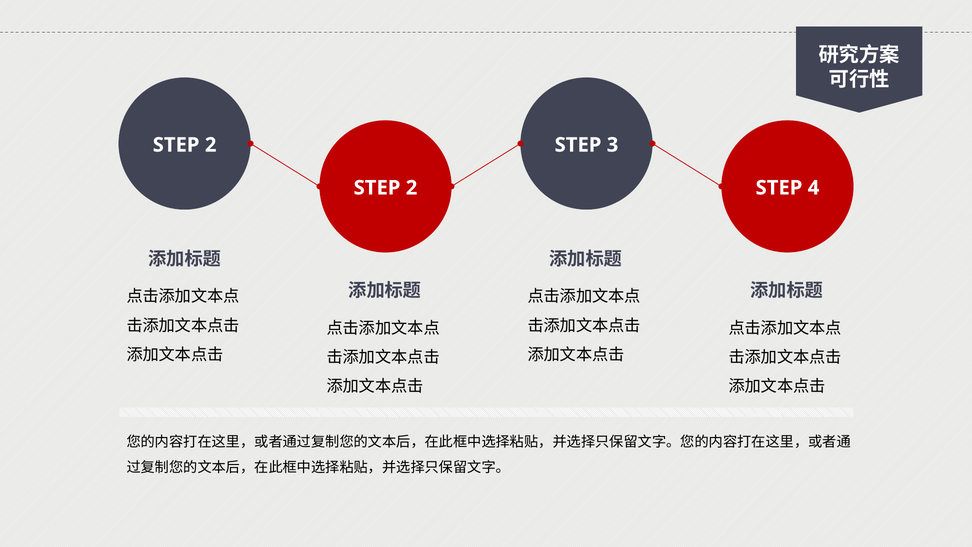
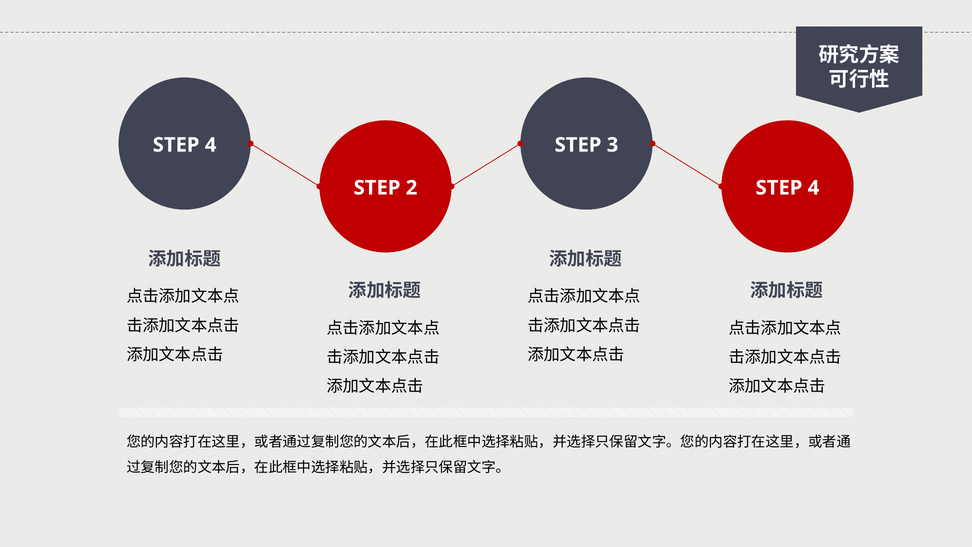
2 at (211, 145): 2 -> 4
